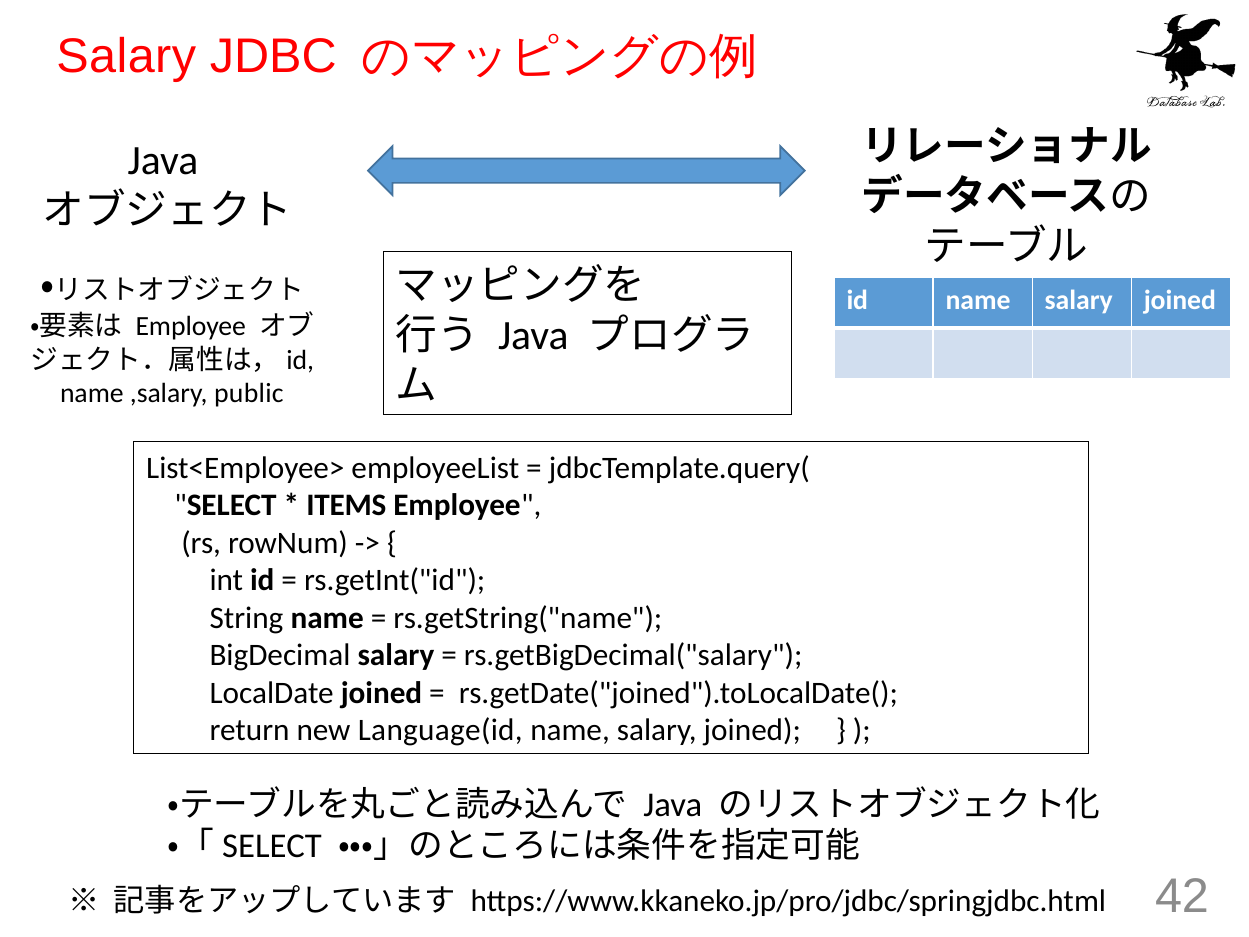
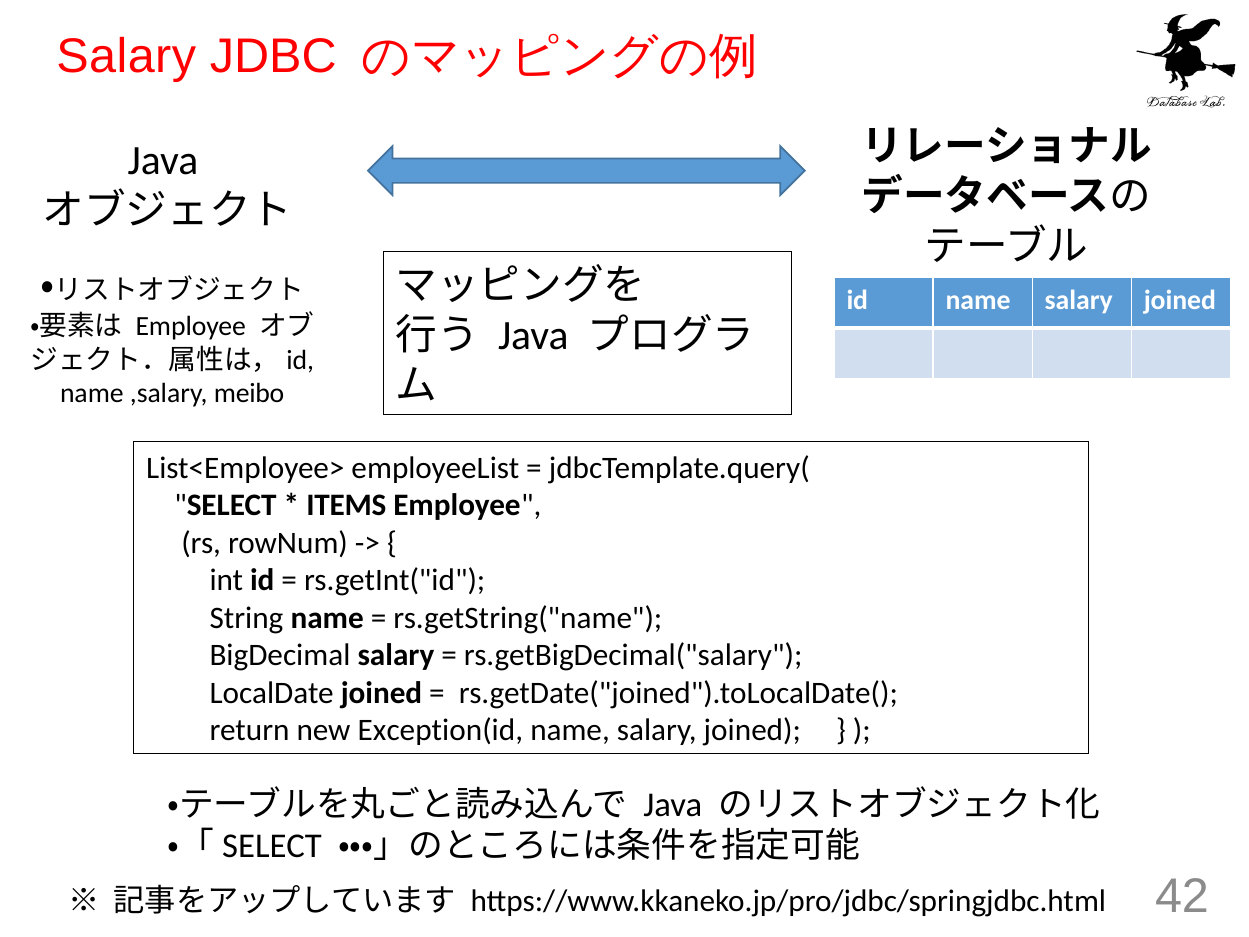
public: public -> meibo
Language(id: Language(id -> Exception(id
